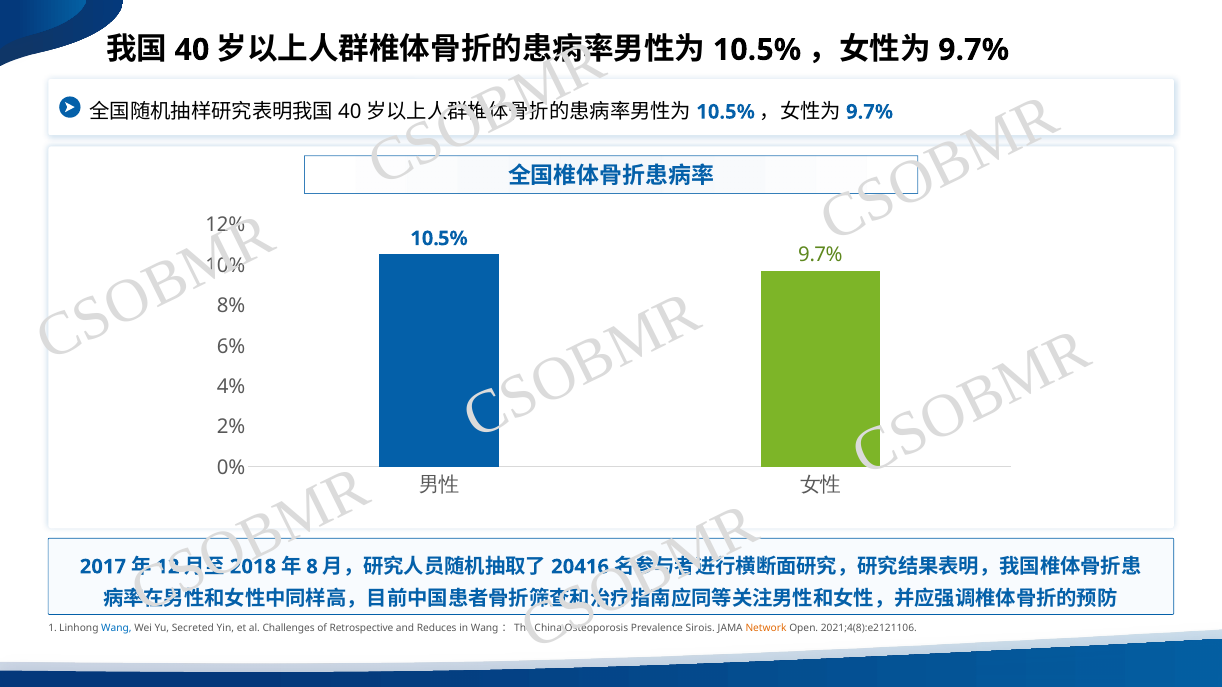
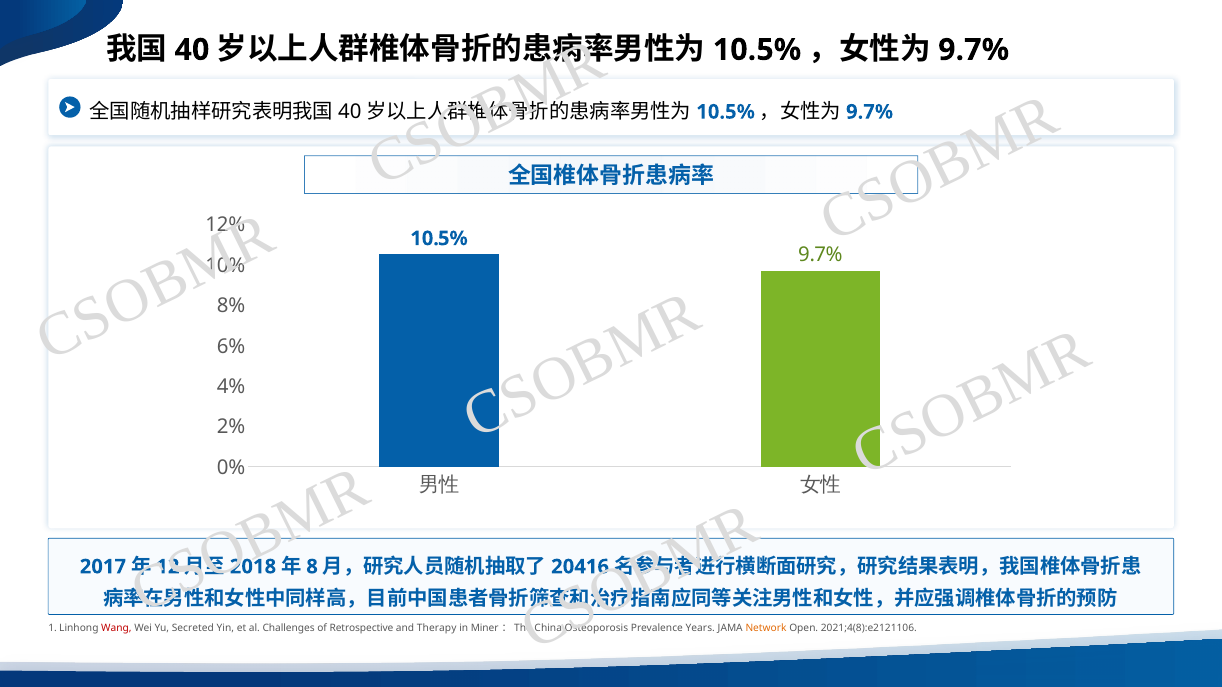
Wang at (116, 628) colour: blue -> red
Reduces: Reduces -> Therapy
in Wang: Wang -> Miner
Sirois: Sirois -> Years
